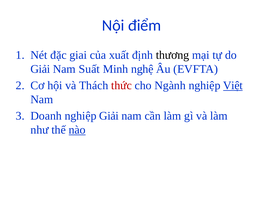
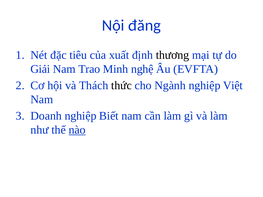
điểm: điểm -> đăng
giai: giai -> tiêu
Suất: Suất -> Trao
thức colour: red -> black
Việt underline: present -> none
nghiệp Giải: Giải -> Biết
